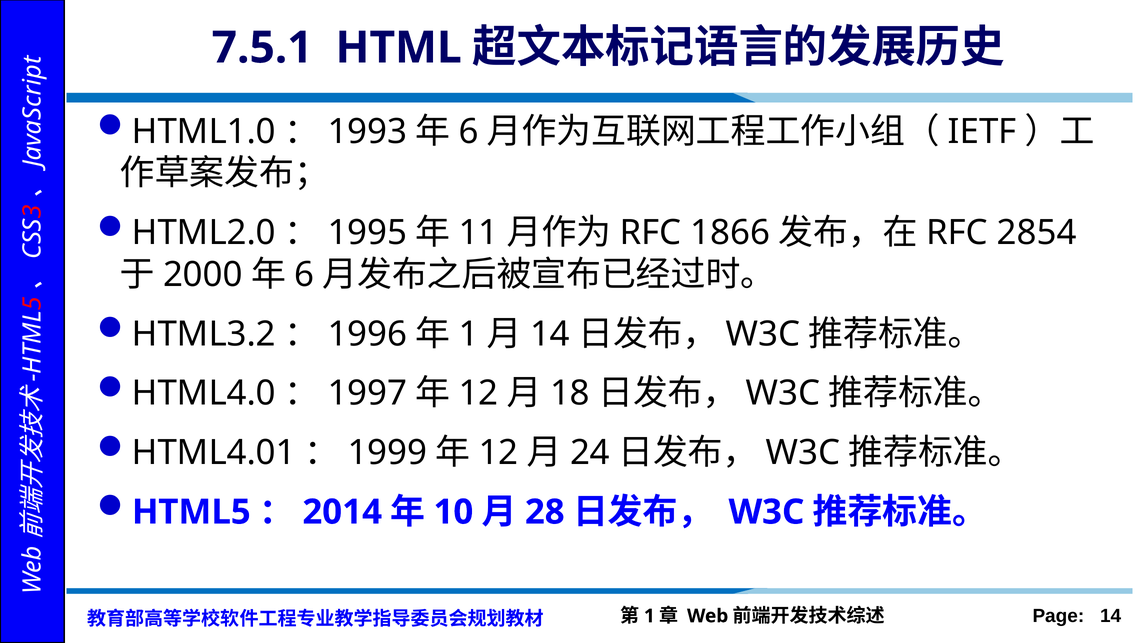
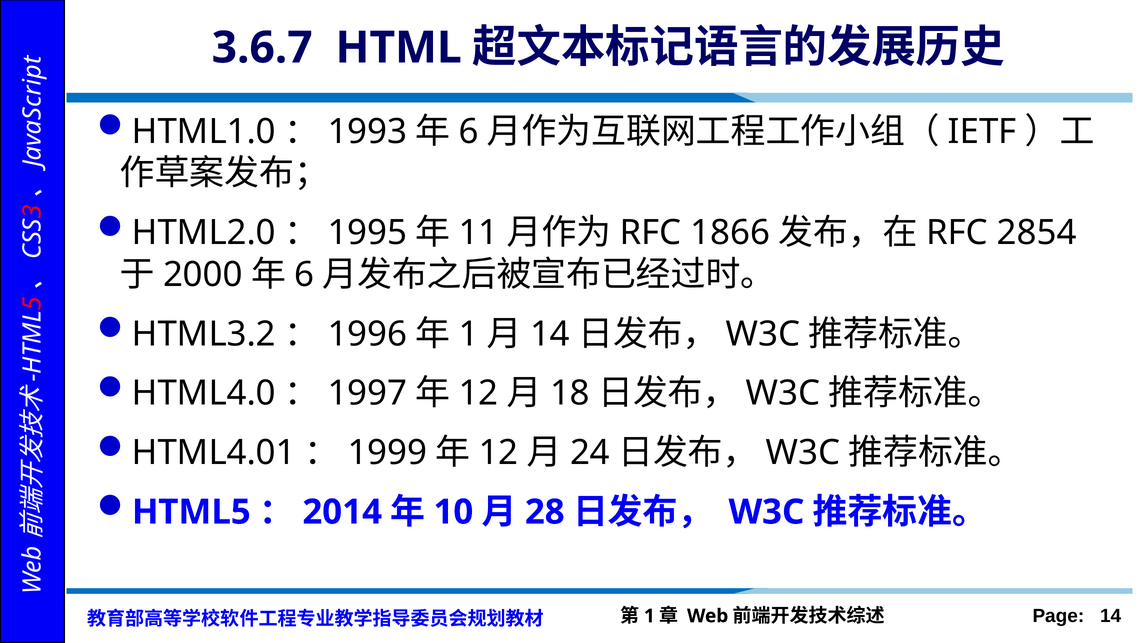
7.5.1: 7.5.1 -> 3.6.7
